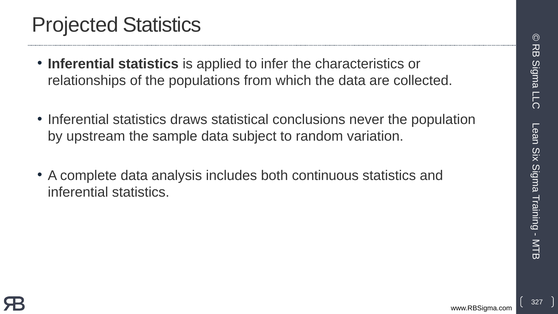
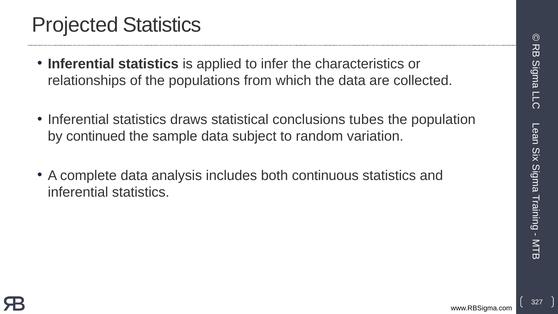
never: never -> tubes
upstream: upstream -> continued
